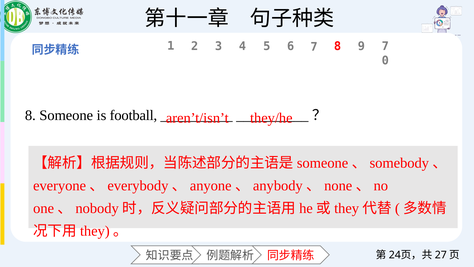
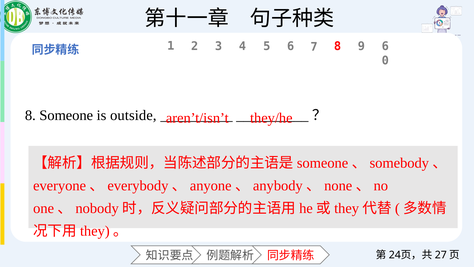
9 7: 7 -> 6
football: football -> outside
